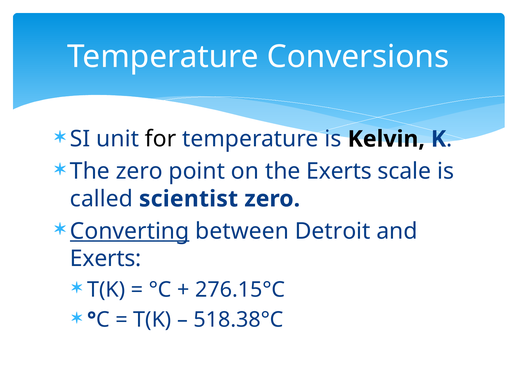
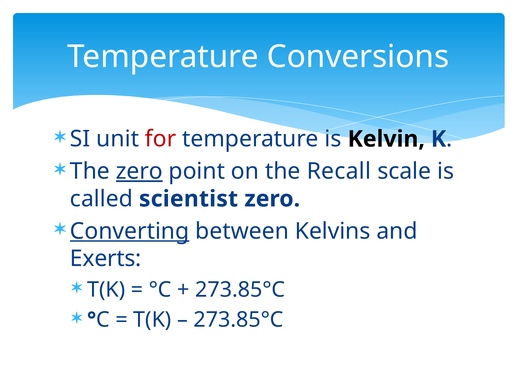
for colour: black -> red
zero at (139, 171) underline: none -> present
the Exerts: Exerts -> Recall
Detroit: Detroit -> Kelvins
276.15°C at (240, 289): 276.15°C -> 273.85°C
518.38°C at (239, 320): 518.38°C -> 273.85°C
